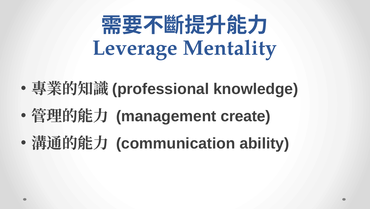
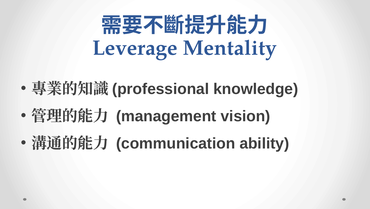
create: create -> vision
